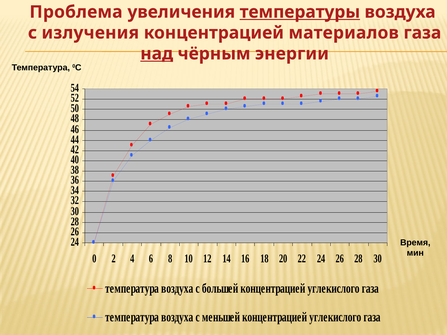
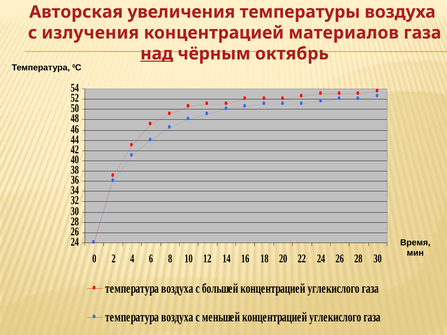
Проблема: Проблема -> Авторская
температуры underline: present -> none
энергии: энергии -> октябрь
